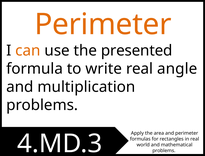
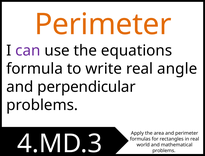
can colour: orange -> purple
presented: presented -> equations
multiplication: multiplication -> perpendicular
